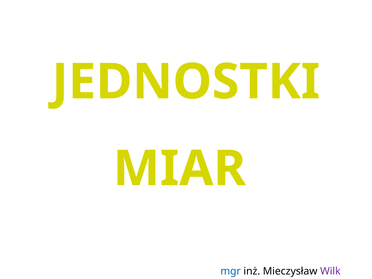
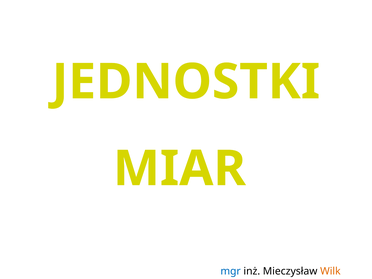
Wilk colour: purple -> orange
